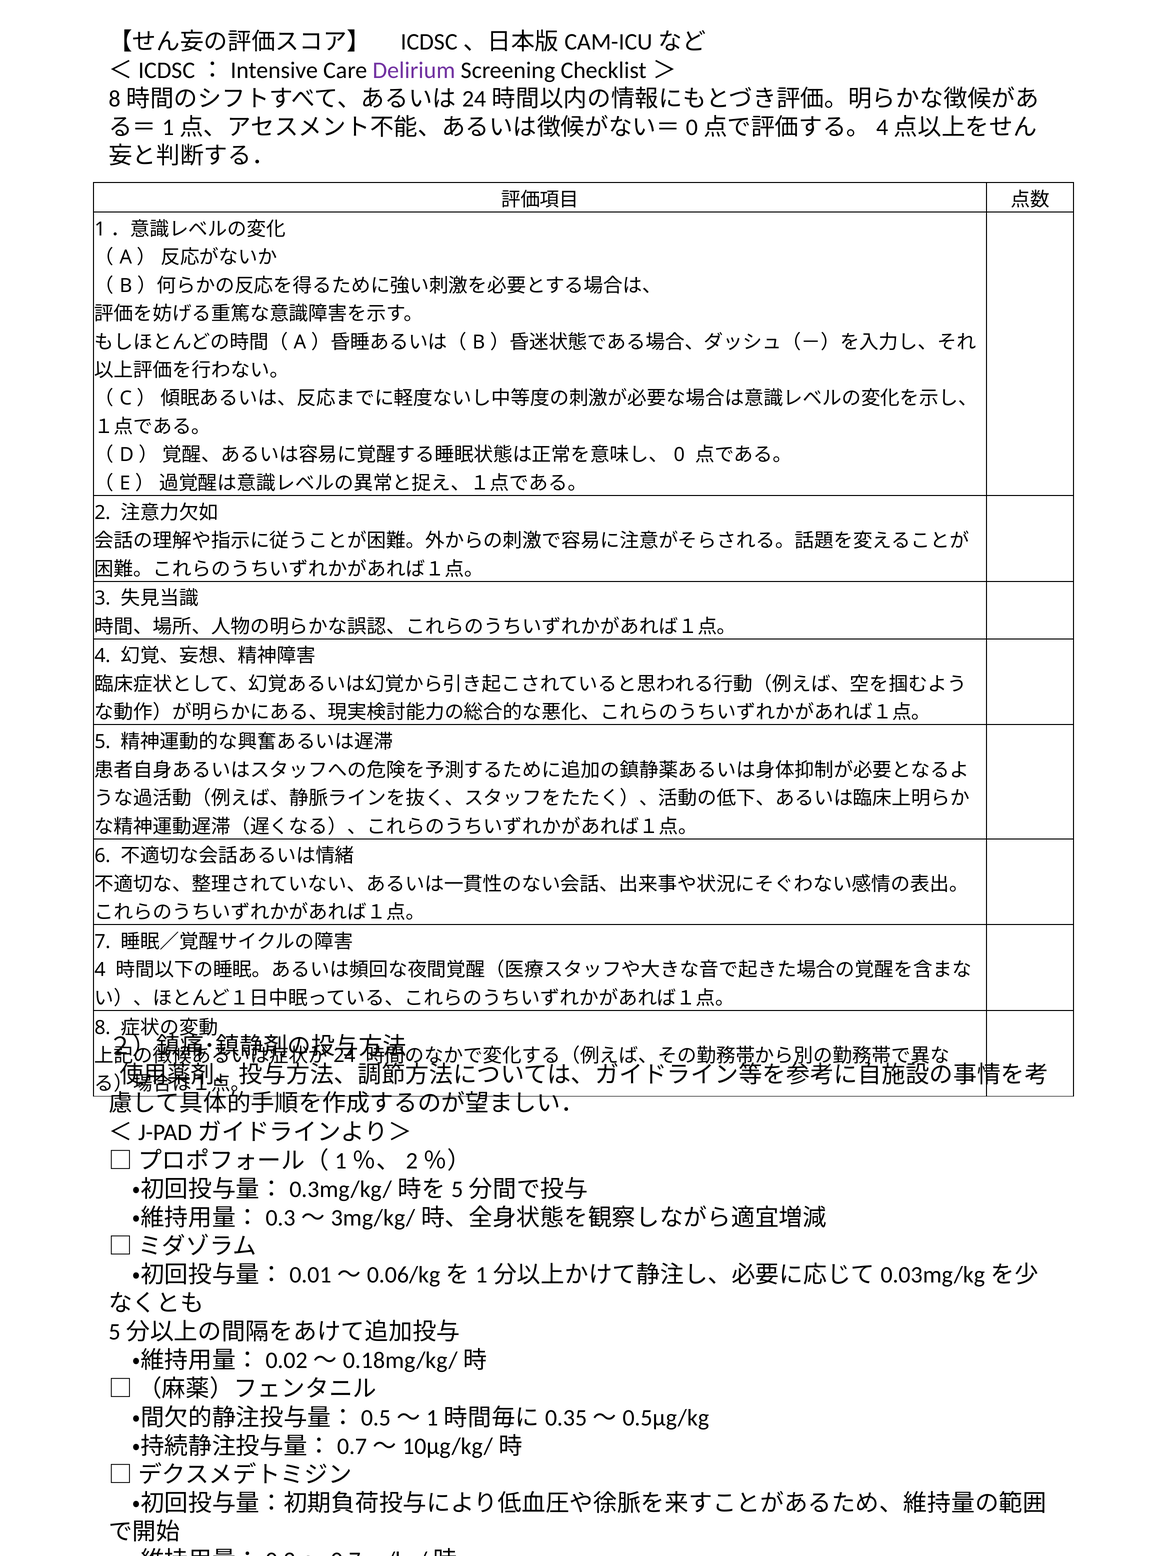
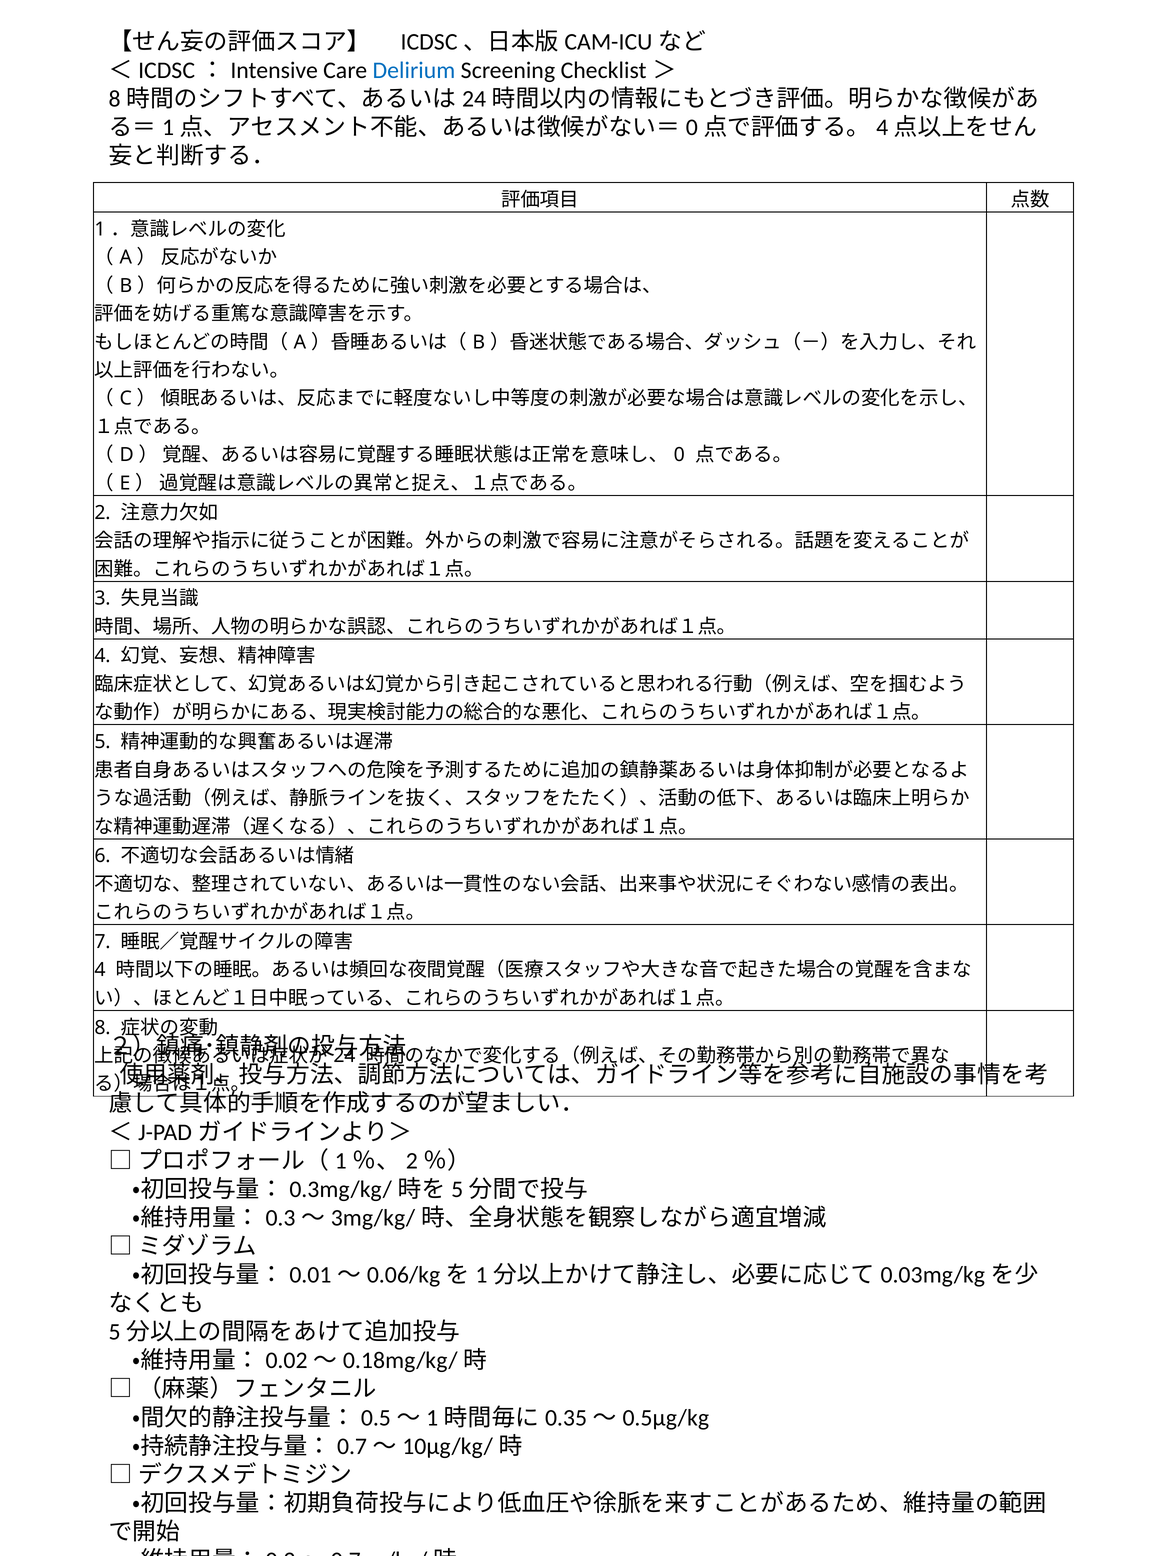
Delirium colour: purple -> blue
